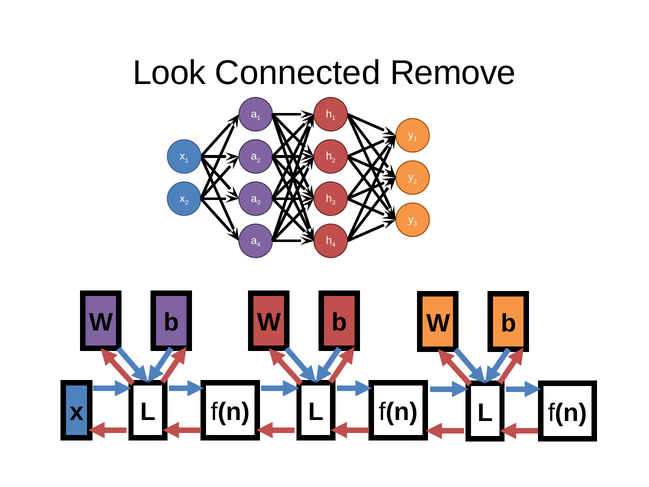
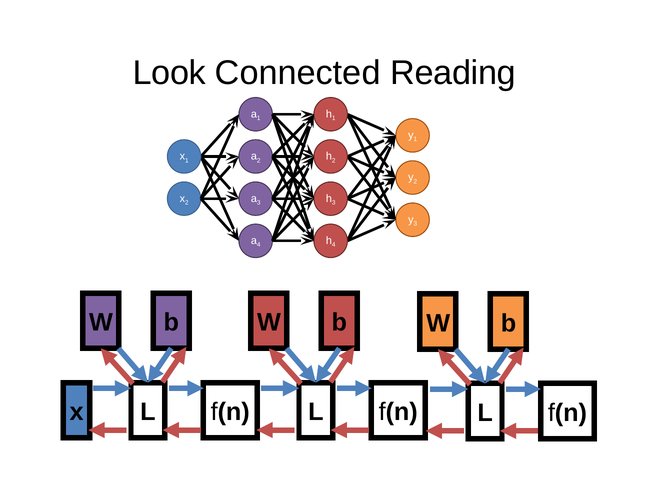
Remove: Remove -> Reading
